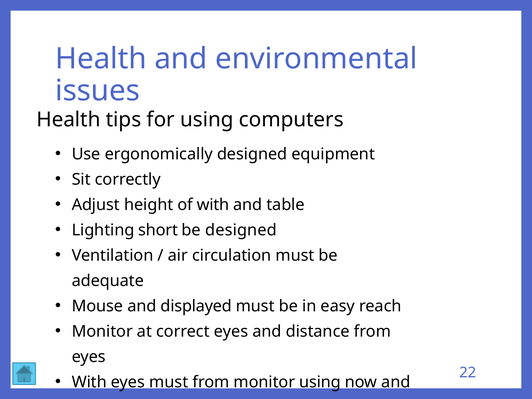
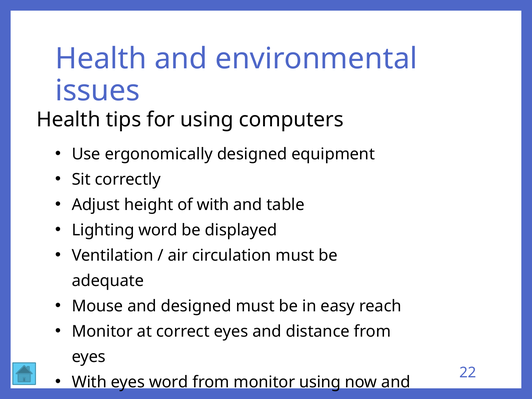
Lighting short: short -> word
be designed: designed -> displayed
and displayed: displayed -> designed
eyes must: must -> word
